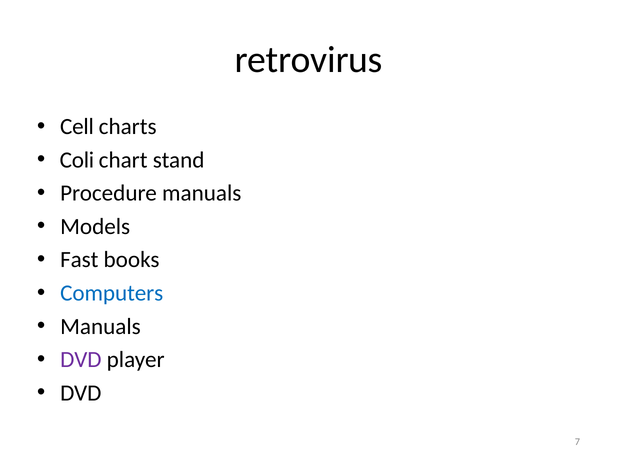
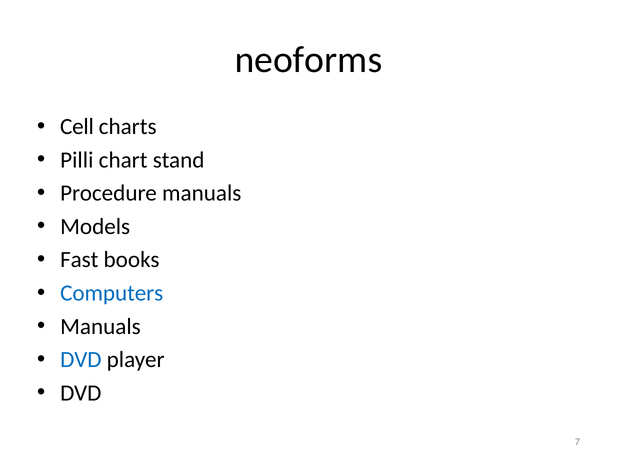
retrovirus: retrovirus -> neoforms
Coli: Coli -> Pilli
DVD at (81, 360) colour: purple -> blue
